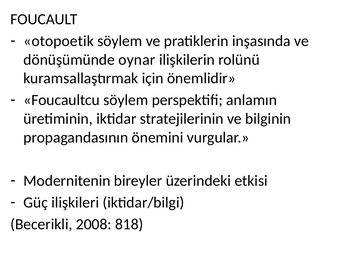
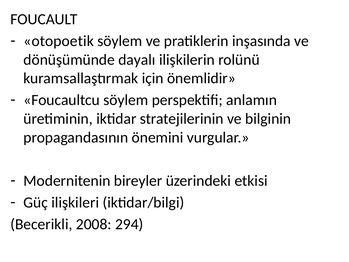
oynar: oynar -> dayalı
818: 818 -> 294
